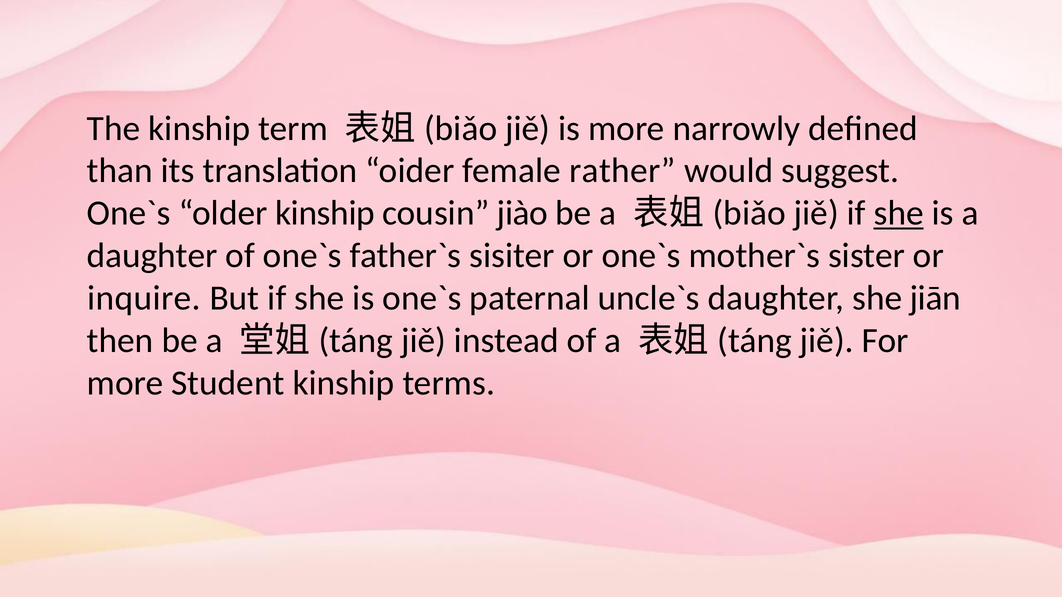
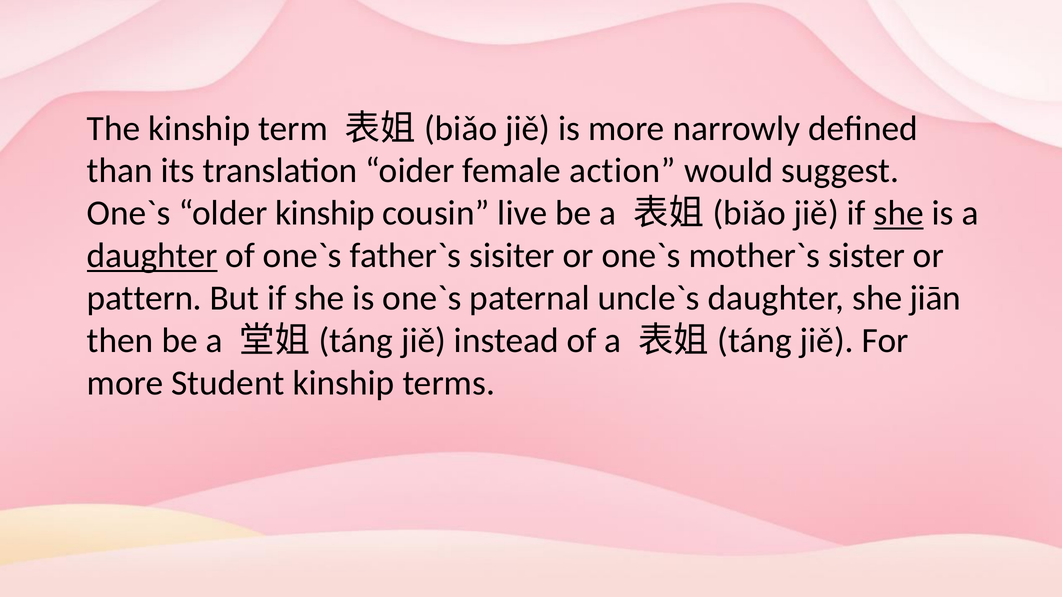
rather: rather -> action
jiào: jiào -> live
daughter at (152, 256) underline: none -> present
inquire: inquire -> pattern
